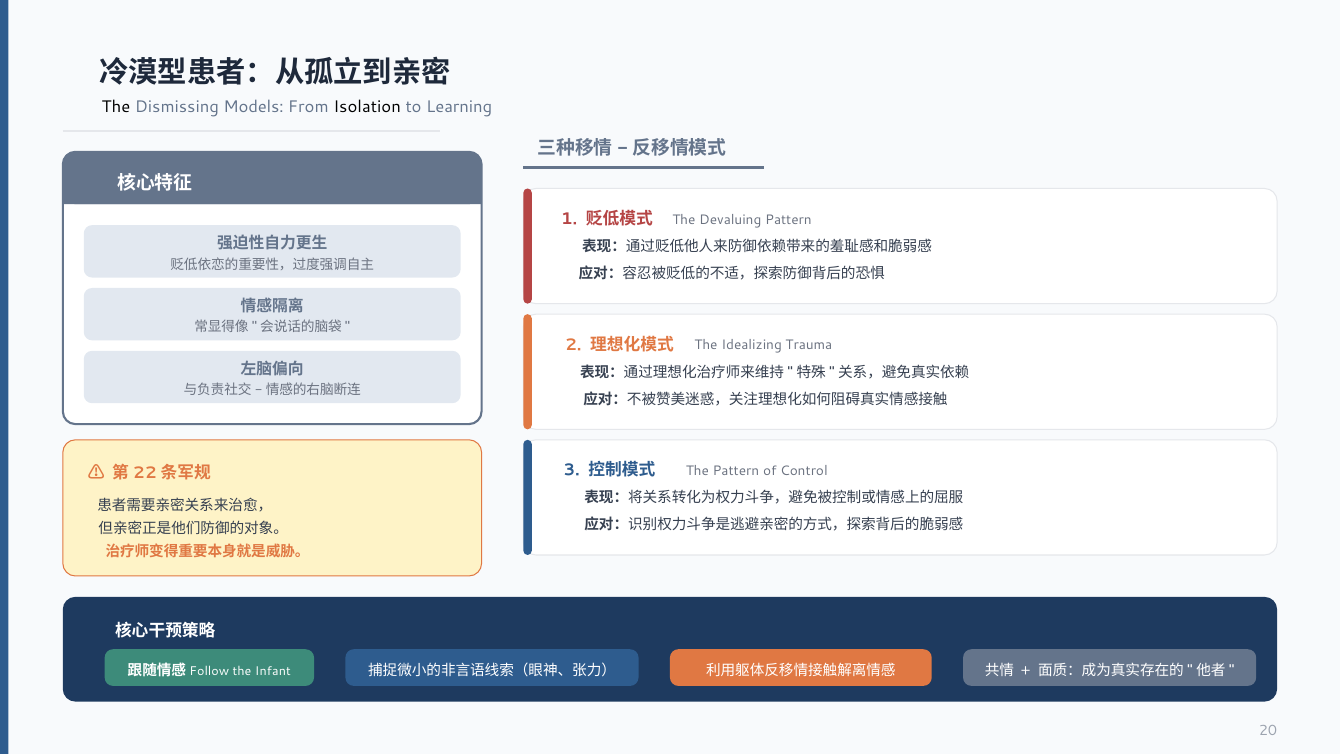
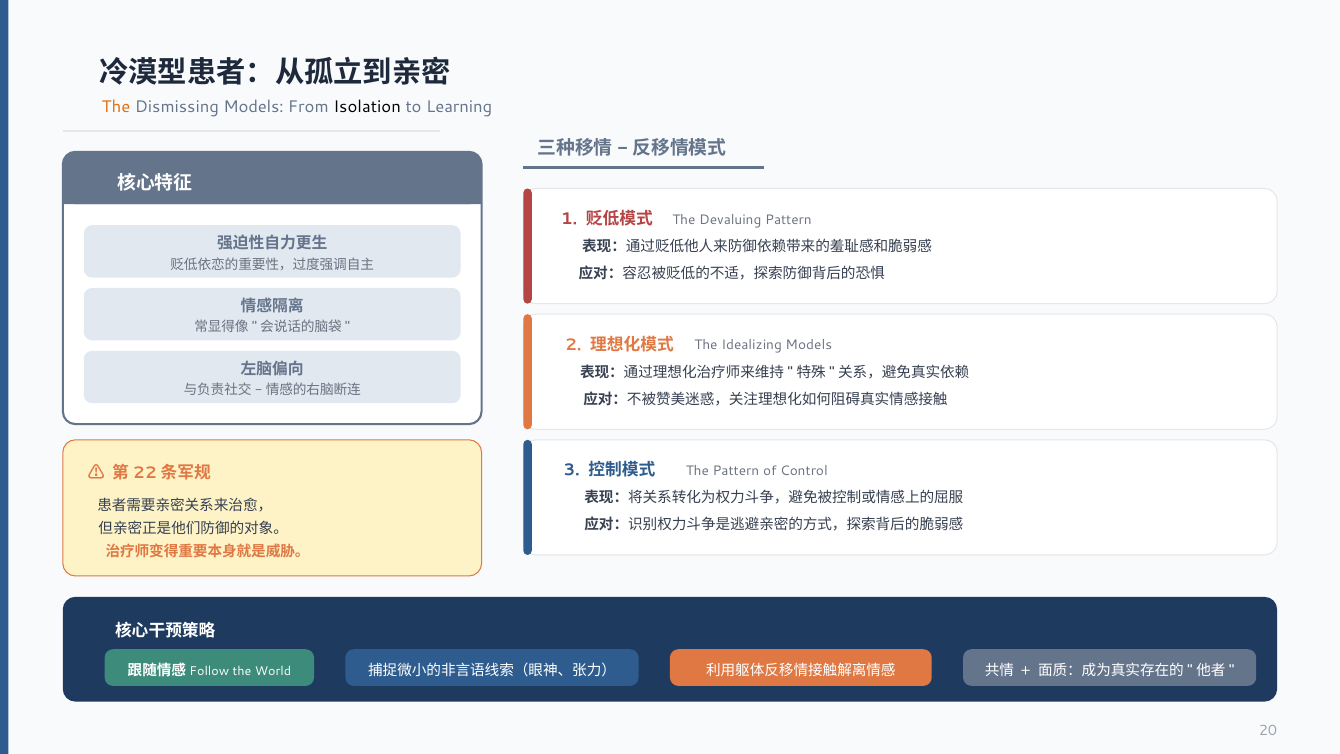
The at (116, 107) colour: black -> orange
Idealizing Trauma: Trauma -> Models
Infant: Infant -> World
